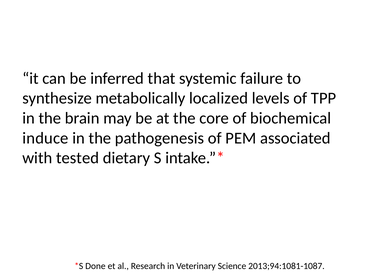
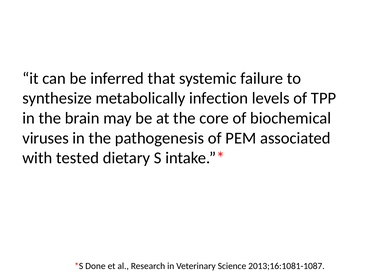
localized: localized -> infection
induce: induce -> viruses
2013;94:1081-1087: 2013;94:1081-1087 -> 2013;16:1081-1087
